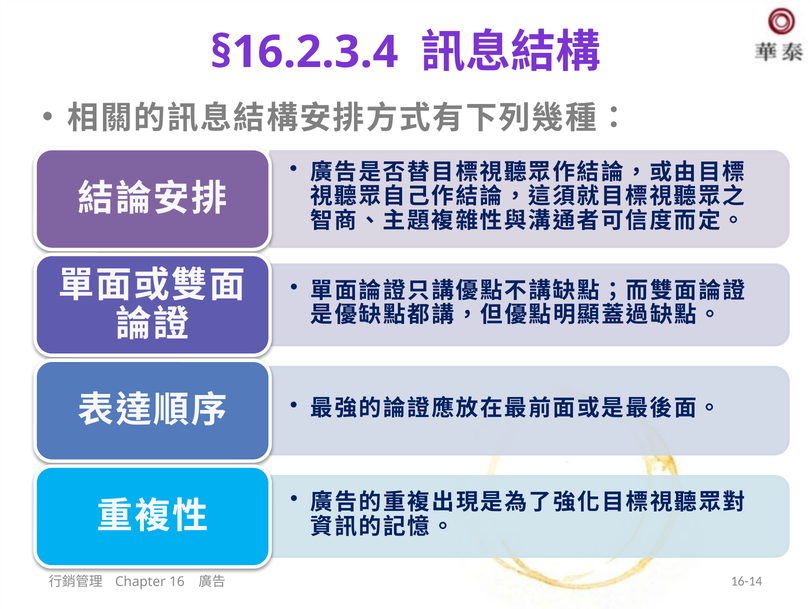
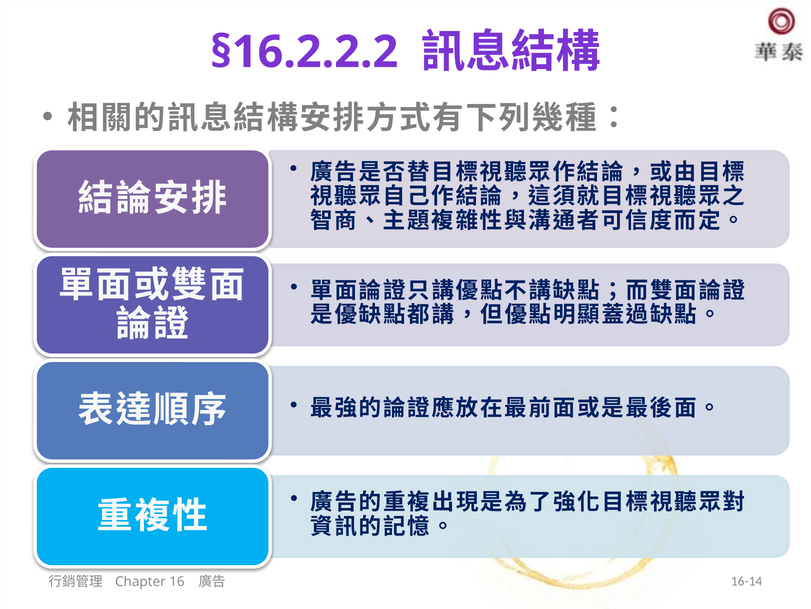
§16.2.3.4: §16.2.3.4 -> §16.2.2.2
